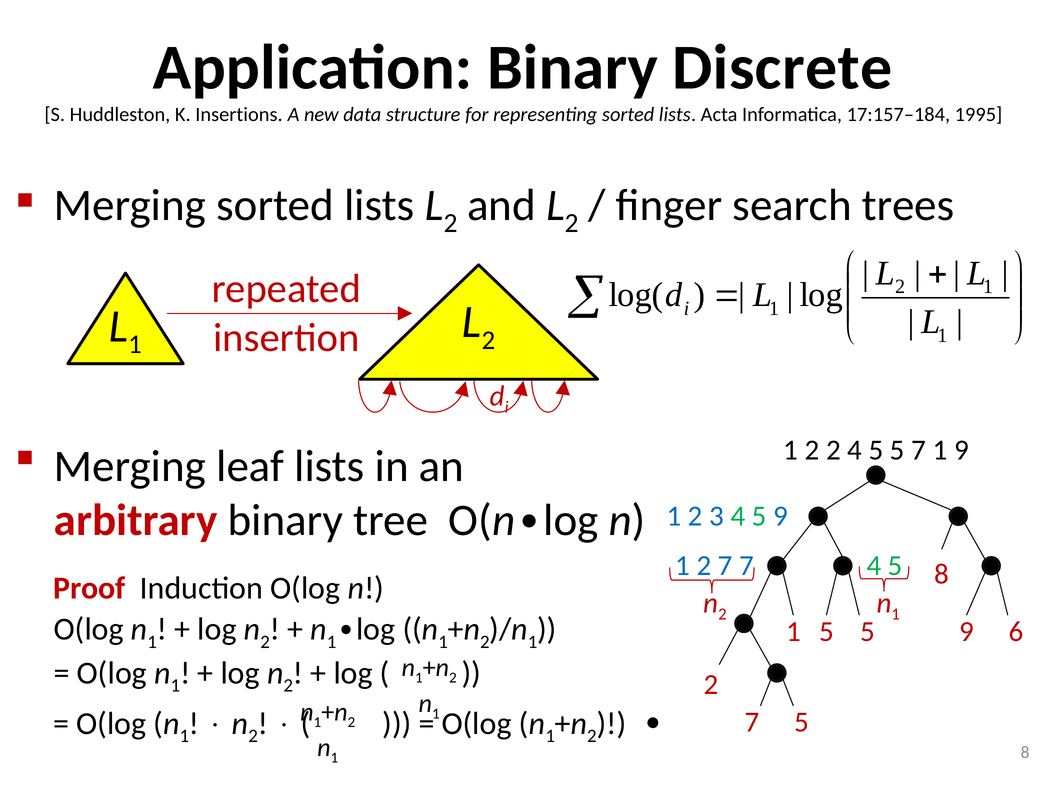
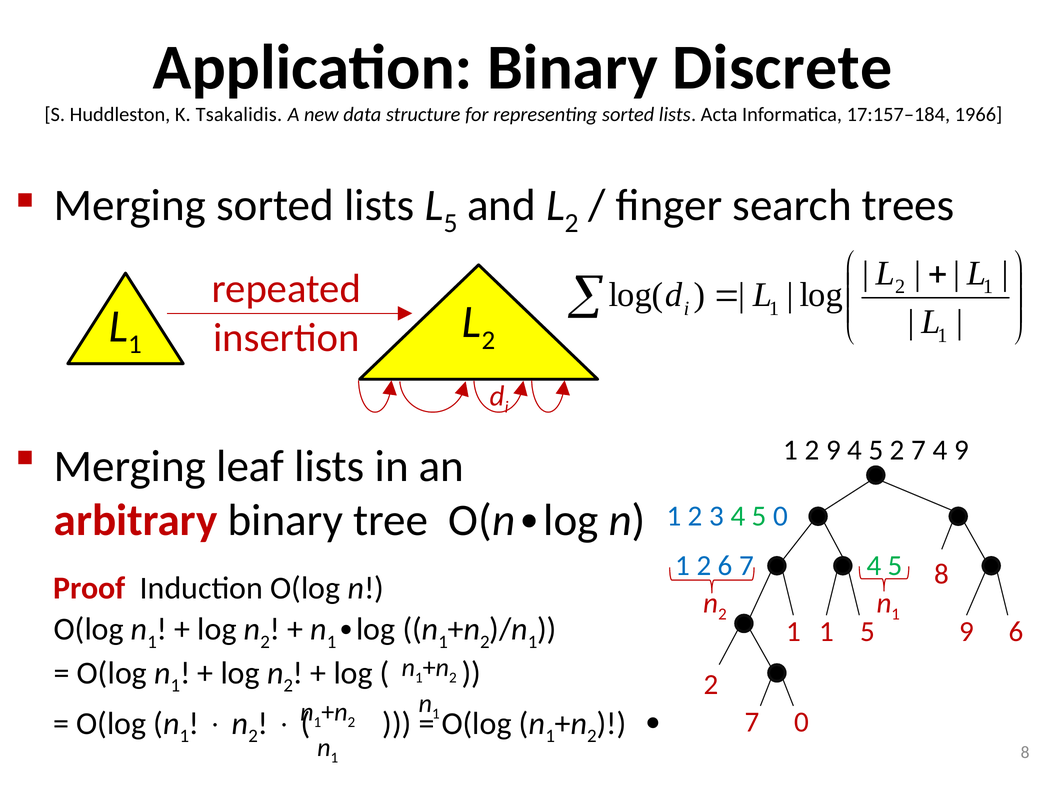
Insertions: Insertions -> Tsakalidis
1995: 1995 -> 1966
2 at (451, 223): 2 -> 5
2 2: 2 -> 9
4 5 5: 5 -> 2
1 at (940, 450): 1 -> 4
4 5 9: 9 -> 0
7 at (725, 566): 7 -> 6
5 at (826, 632): 5 -> 1
7 5: 5 -> 0
